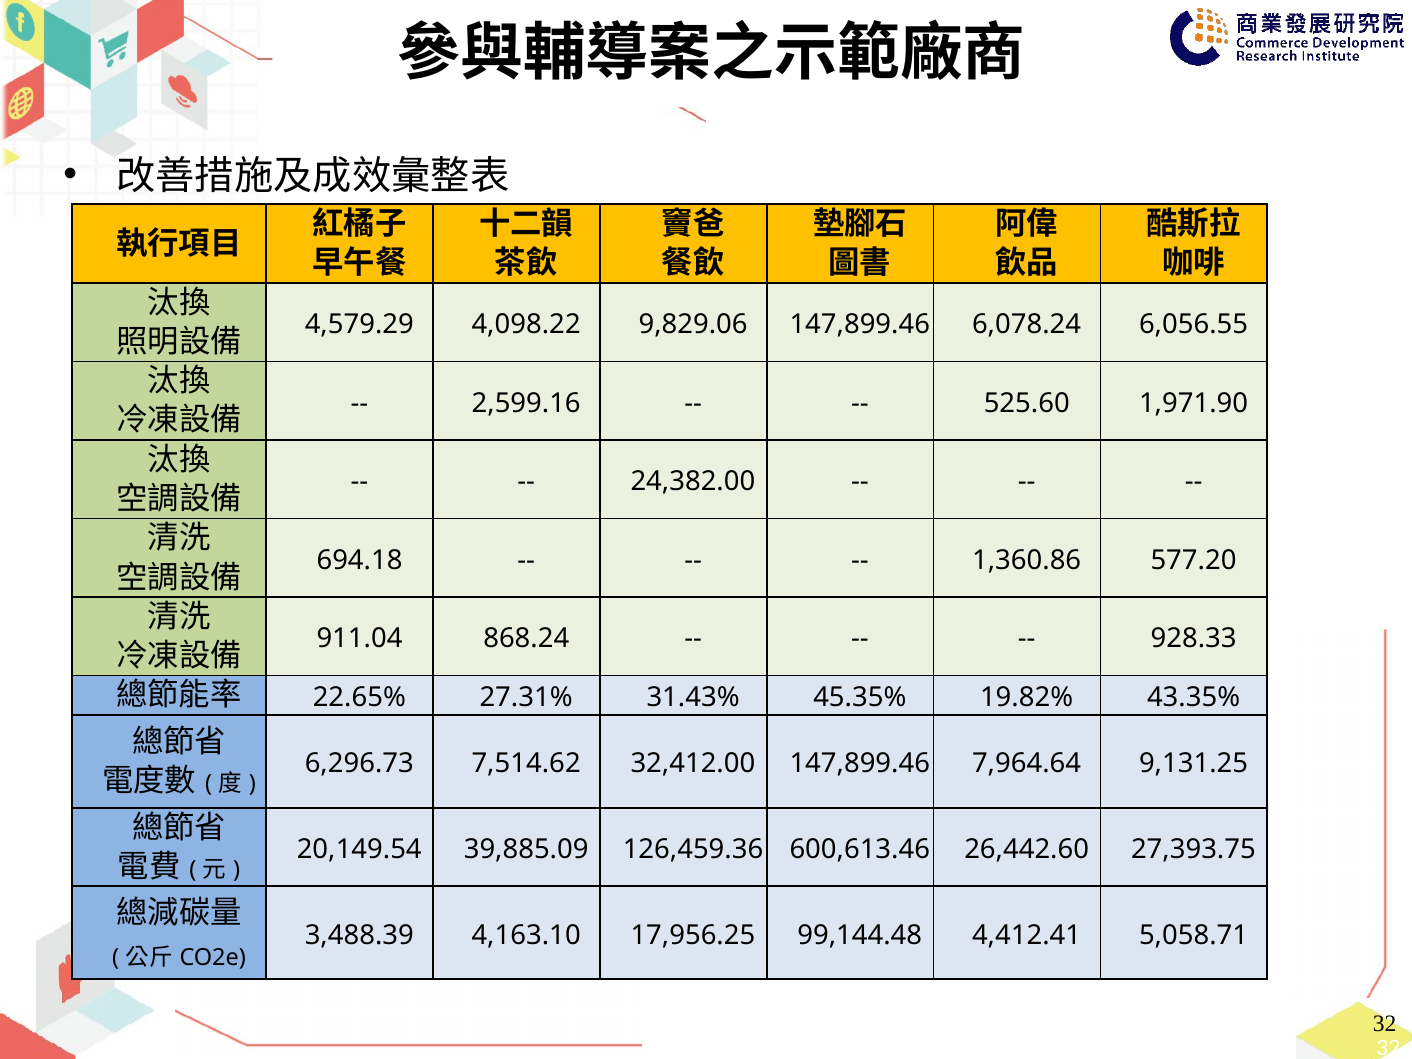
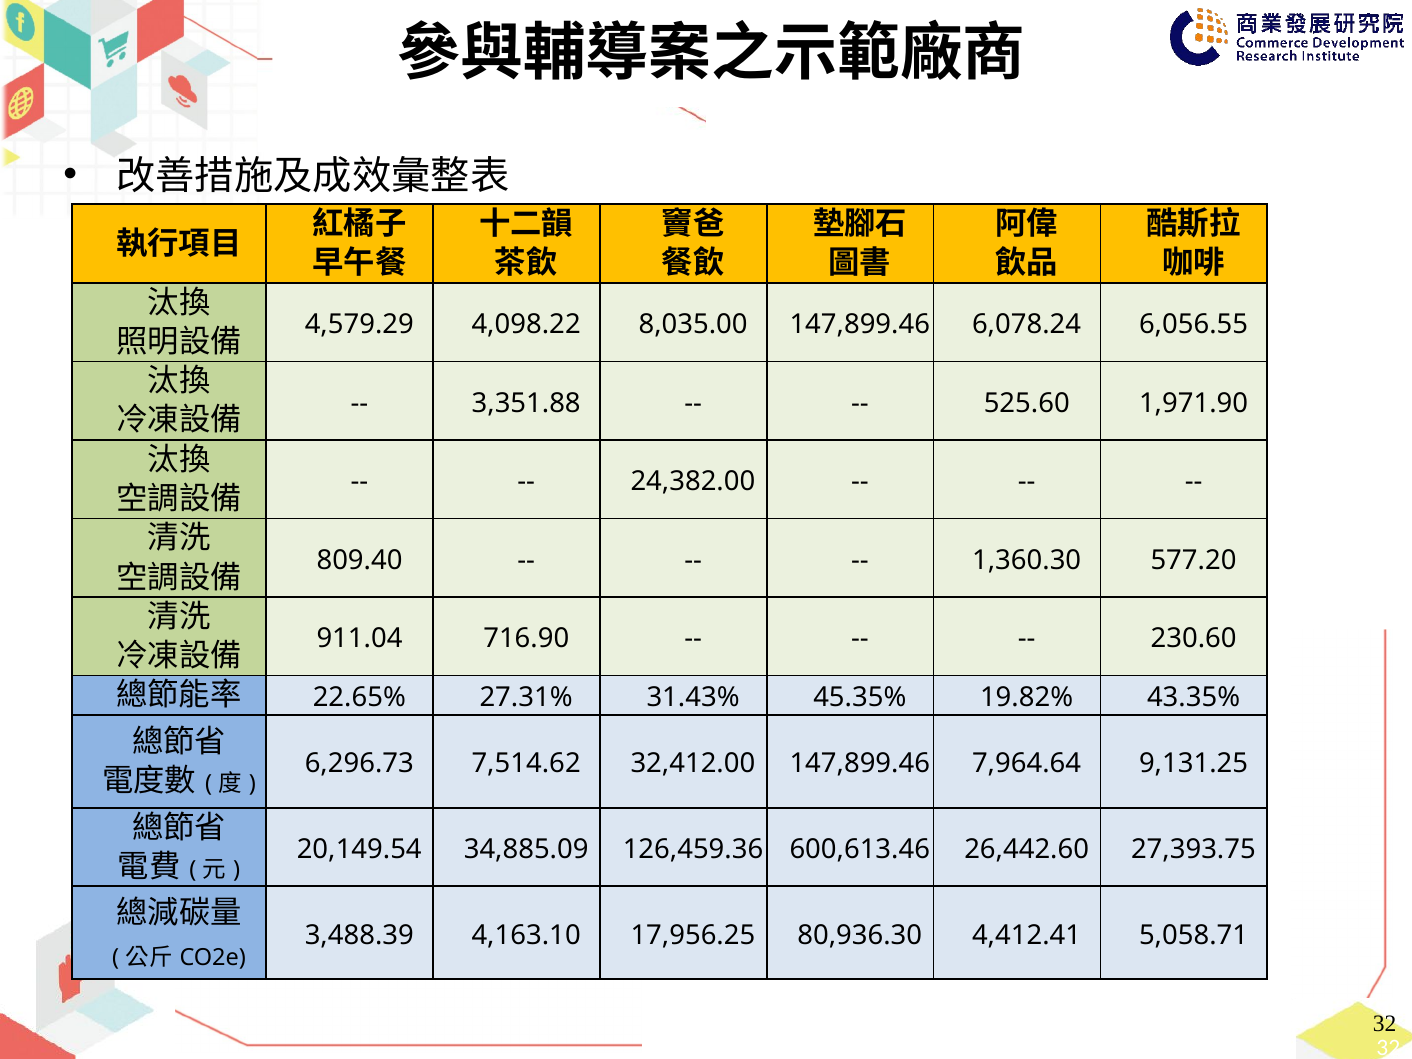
9,829.06: 9,829.06 -> 8,035.00
2,599.16: 2,599.16 -> 3,351.88
694.18: 694.18 -> 809.40
1,360.86: 1,360.86 -> 1,360.30
868.24: 868.24 -> 716.90
928.33: 928.33 -> 230.60
39,885.09: 39,885.09 -> 34,885.09
99,144.48: 99,144.48 -> 80,936.30
